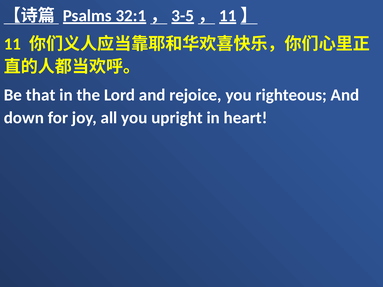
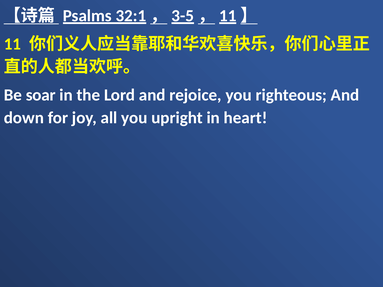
that: that -> soar
